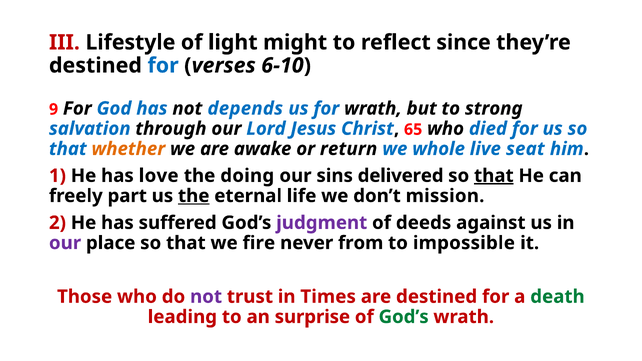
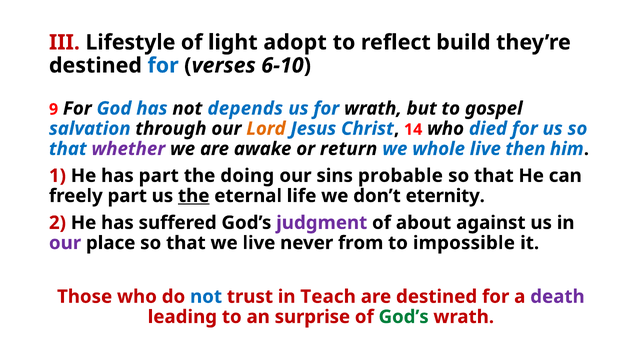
might: might -> adopt
since: since -> build
strong: strong -> gospel
Lord colour: blue -> orange
65: 65 -> 14
whether colour: orange -> purple
seat: seat -> then
has love: love -> part
delivered: delivered -> probable
that at (494, 176) underline: present -> none
mission: mission -> eternity
deeds: deeds -> about
we fire: fire -> live
not at (206, 297) colour: purple -> blue
Times: Times -> Teach
death colour: green -> purple
